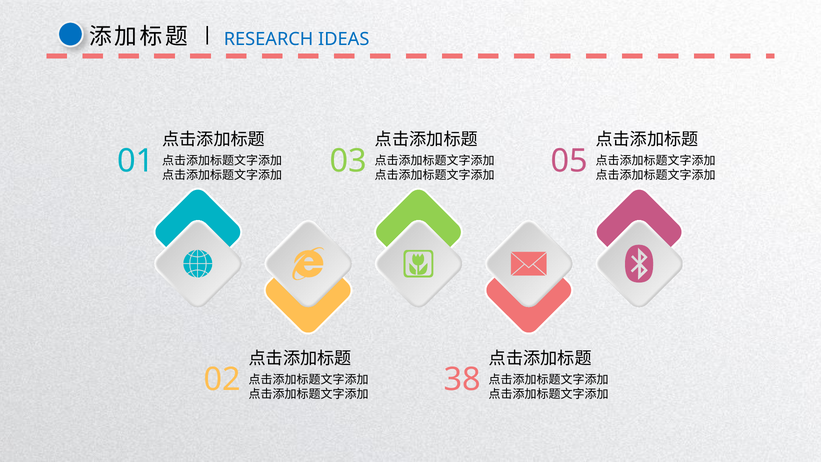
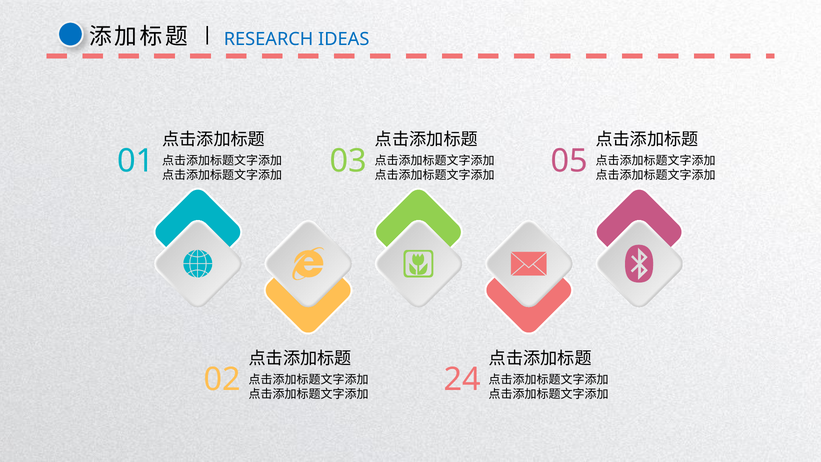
38: 38 -> 24
